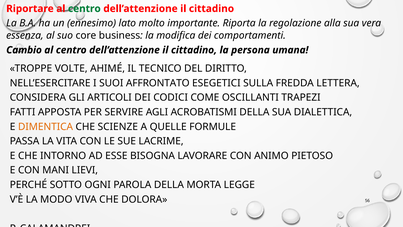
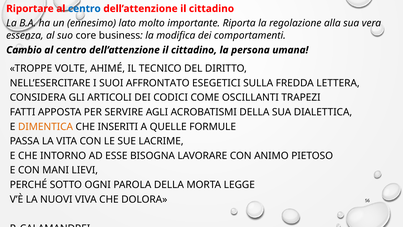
centro at (84, 9) colour: green -> blue
SCIENZE: SCIENZE -> INSERITI
MODO: MODO -> NUOVI
